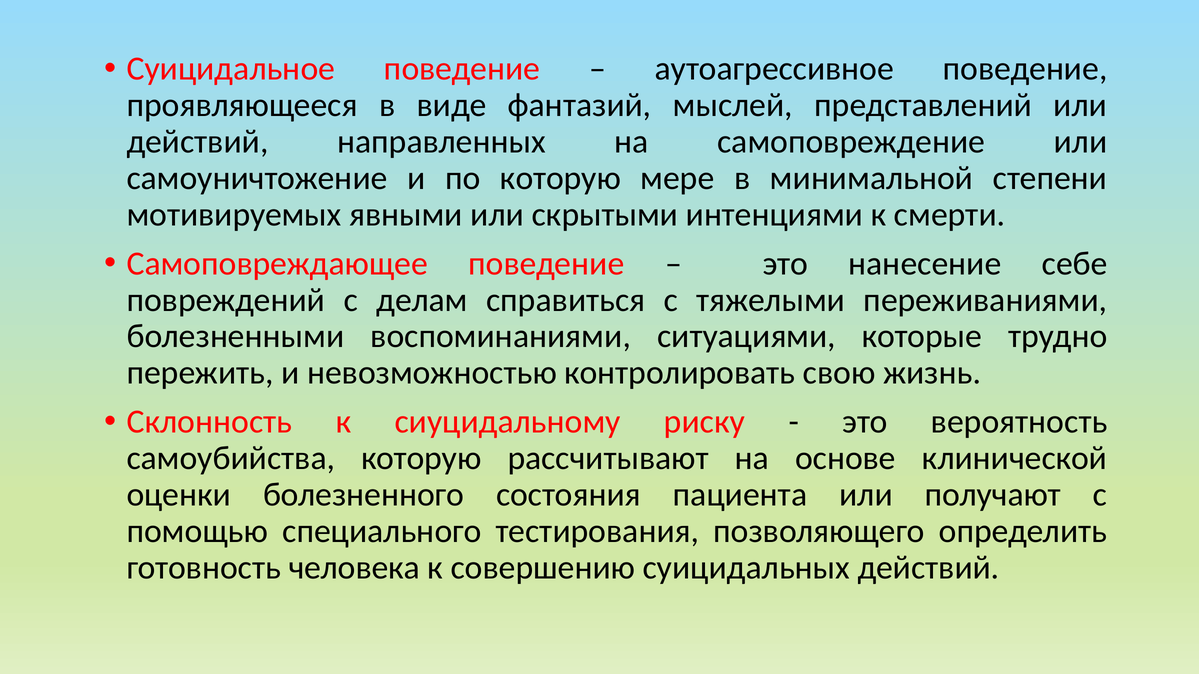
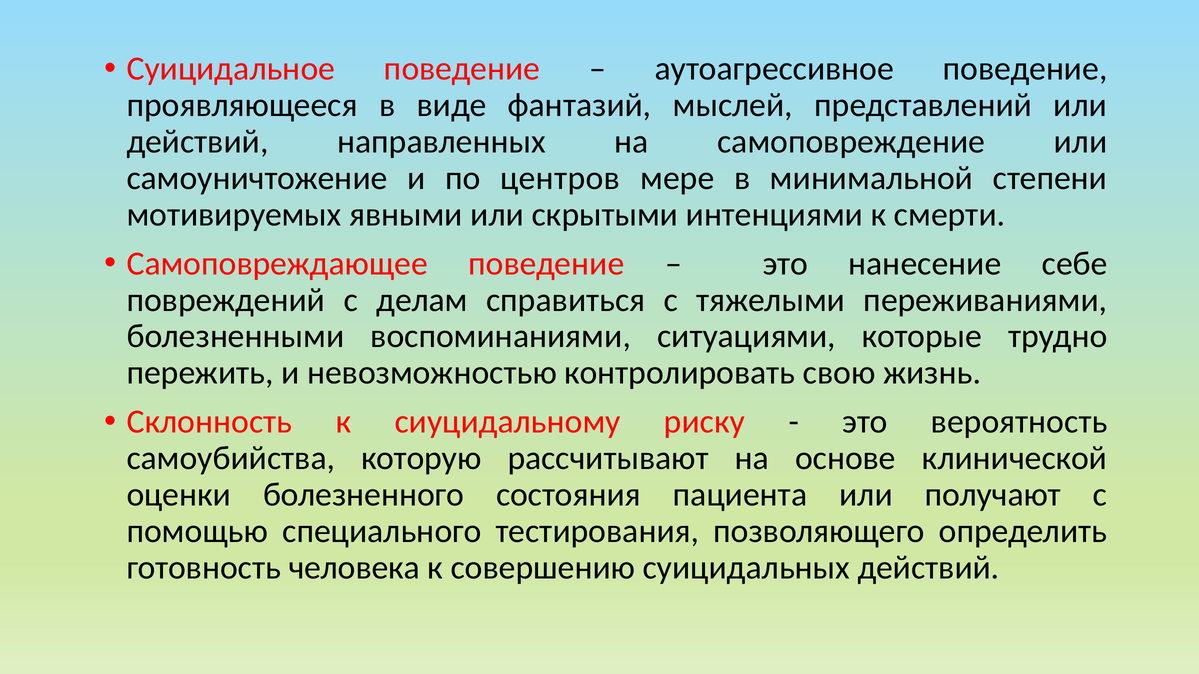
по которую: которую -> центров
